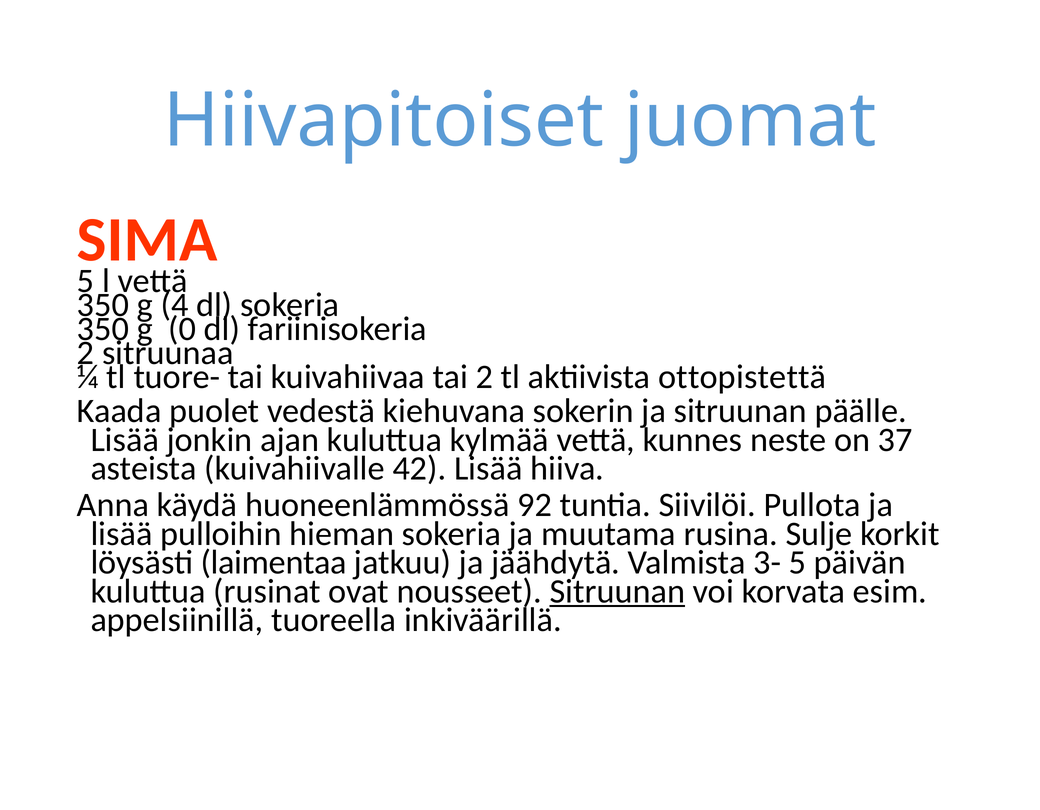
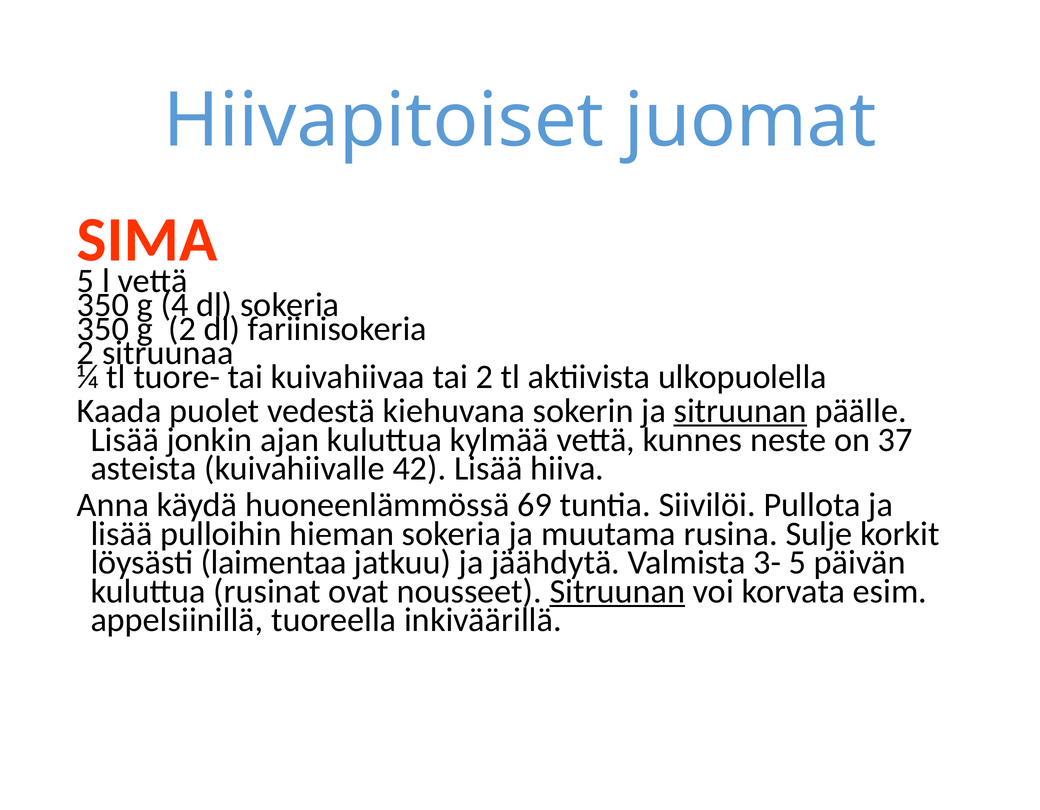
g 0: 0 -> 2
ottopistettä: ottopistettä -> ulkopuolella
sitruunan at (740, 411) underline: none -> present
92: 92 -> 69
